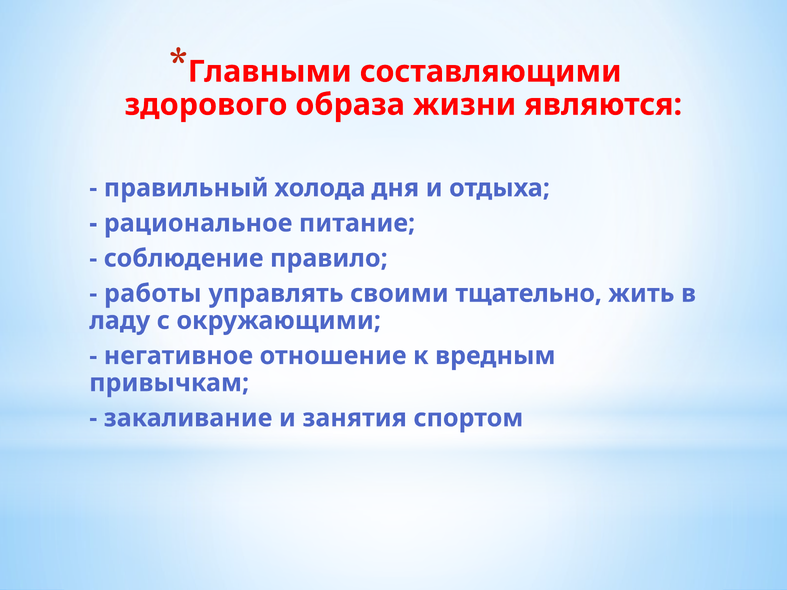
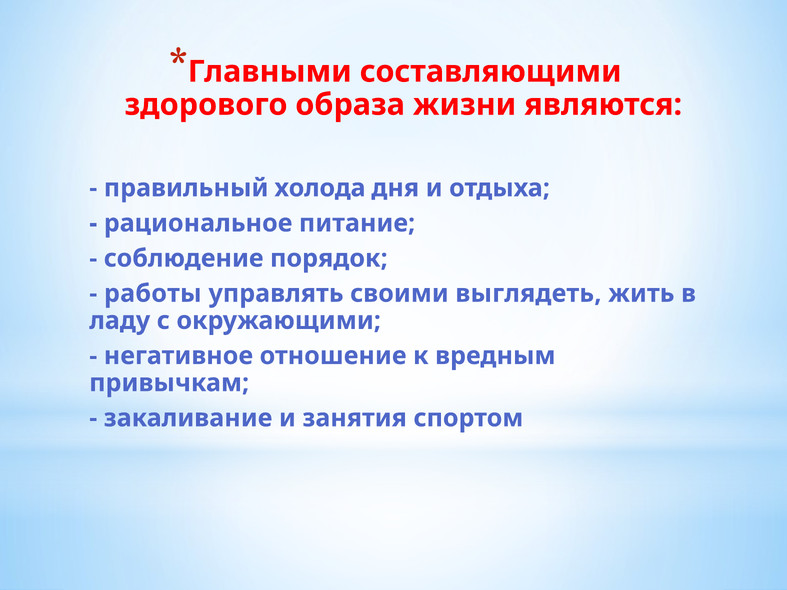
правило: правило -> порядок
тщательно: тщательно -> выглядеть
